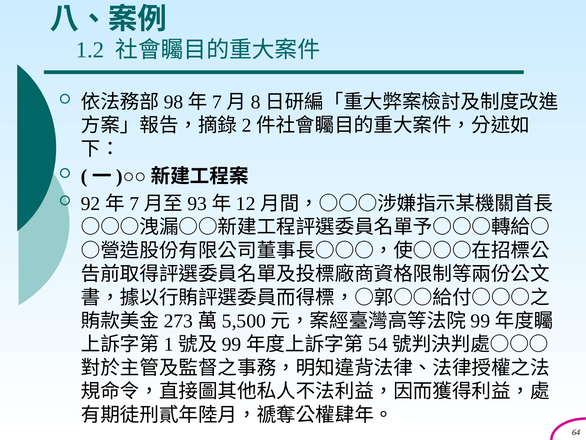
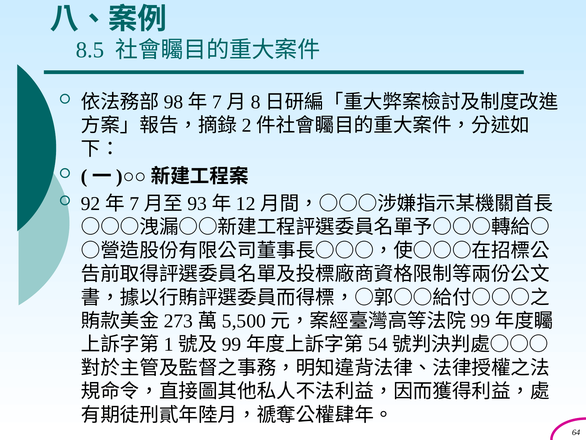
1.2: 1.2 -> 8.5
